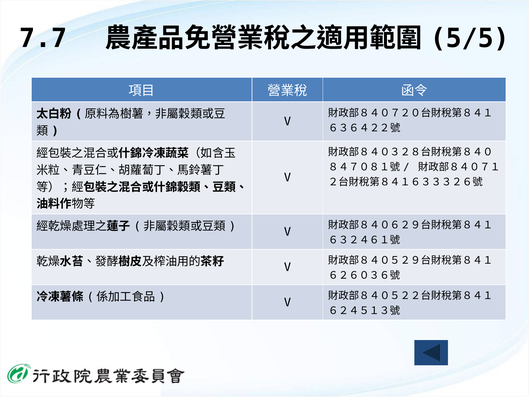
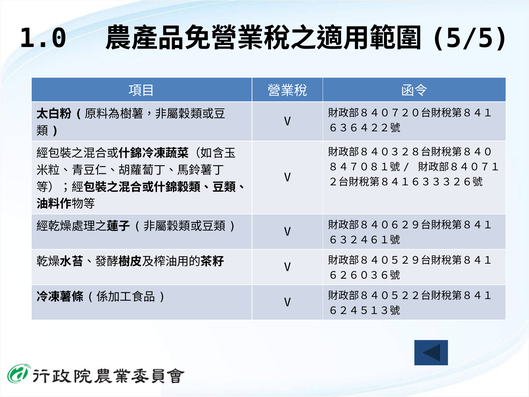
7.7: 7.7 -> 1.0
